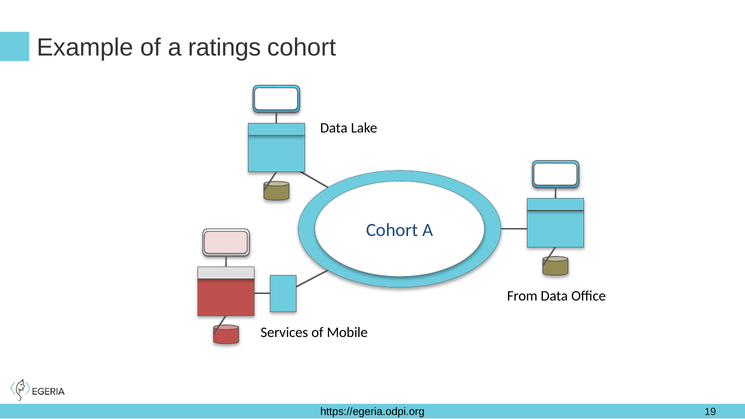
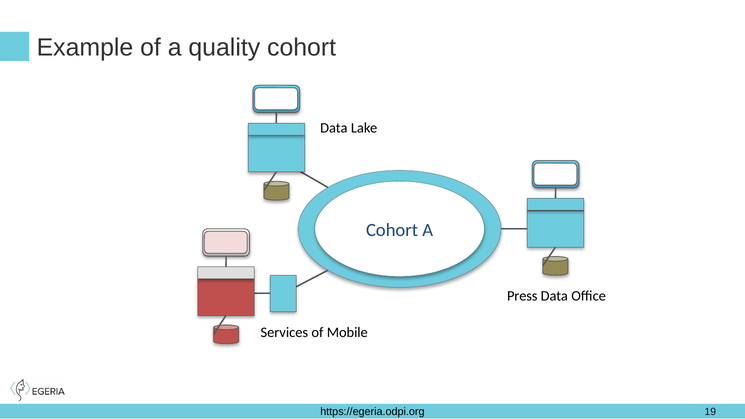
ratings: ratings -> quality
From: From -> Press
